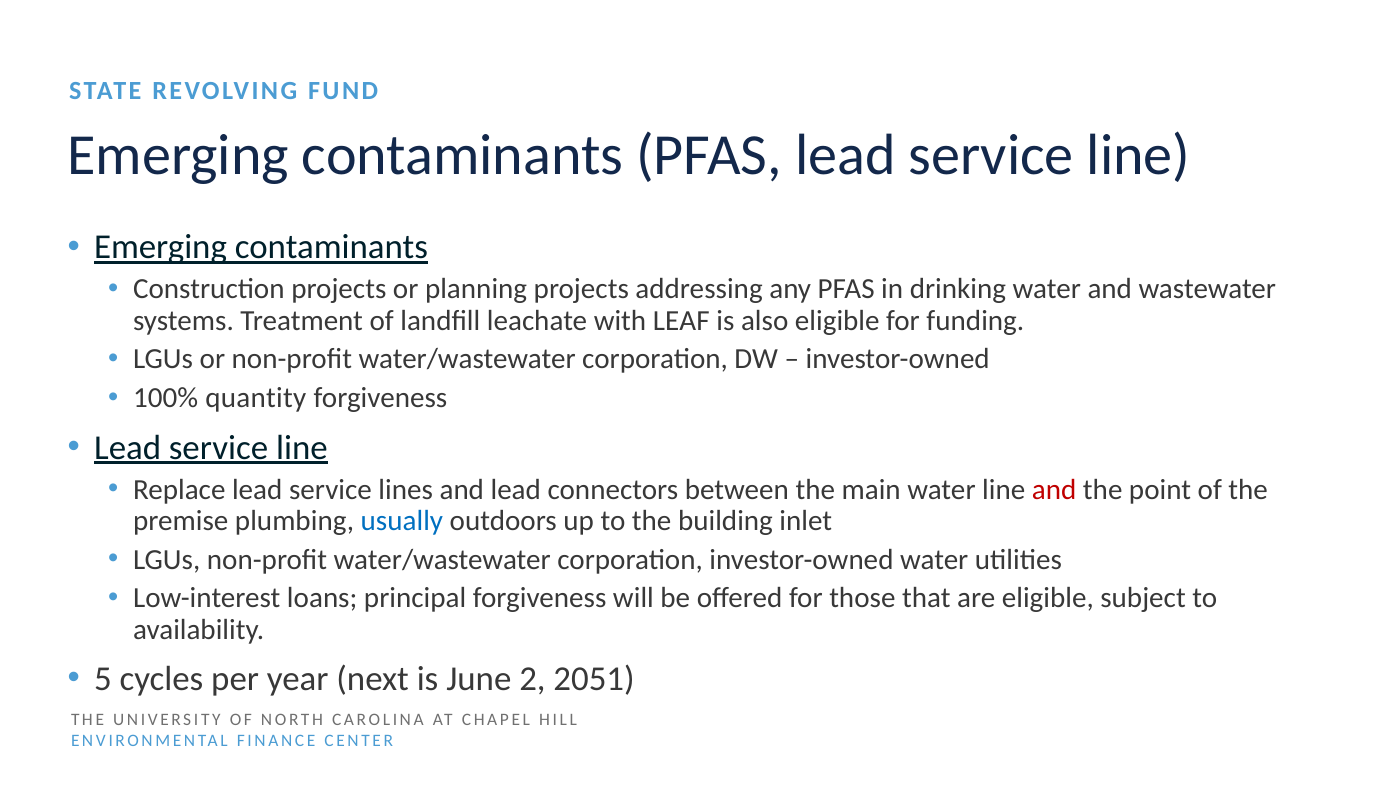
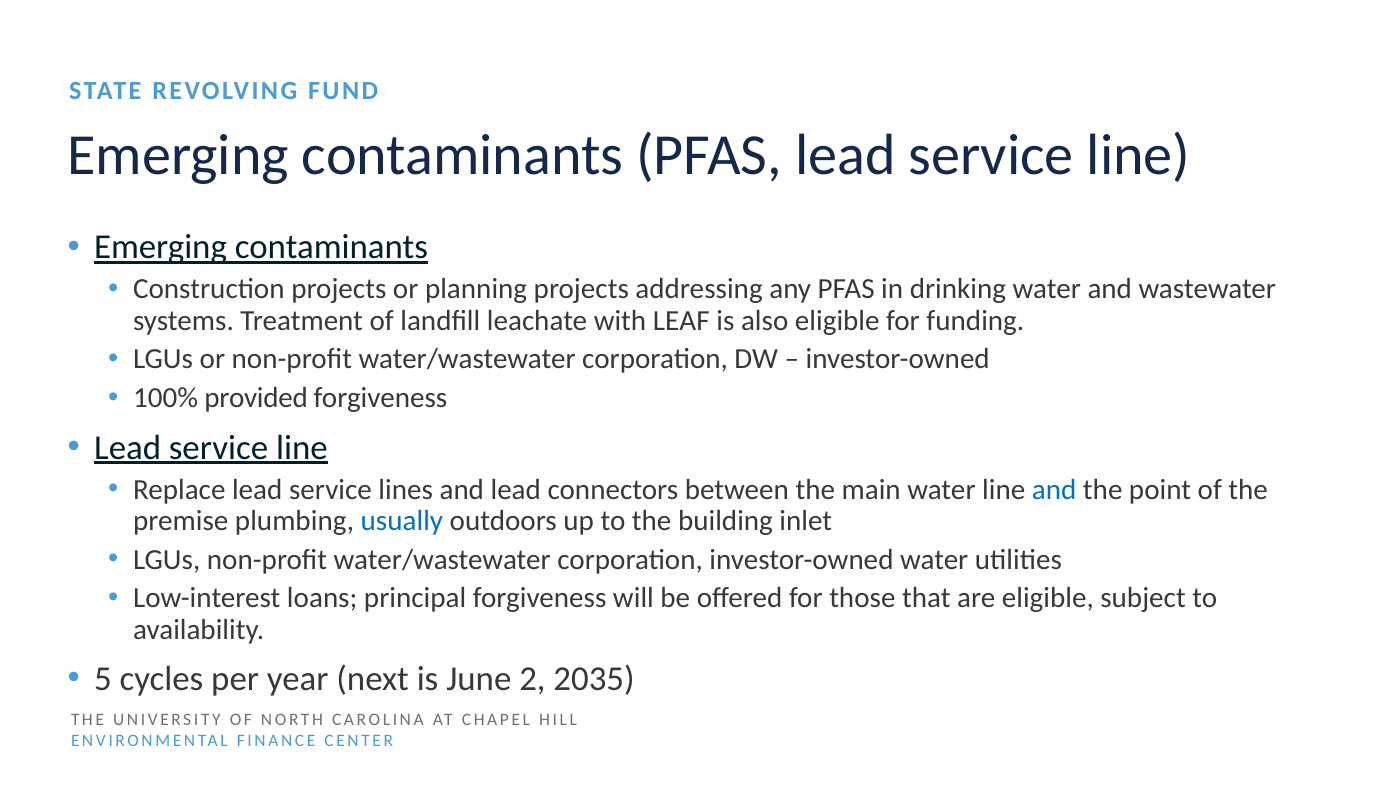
quantity: quantity -> provided
and at (1054, 489) colour: red -> blue
2051: 2051 -> 2035
